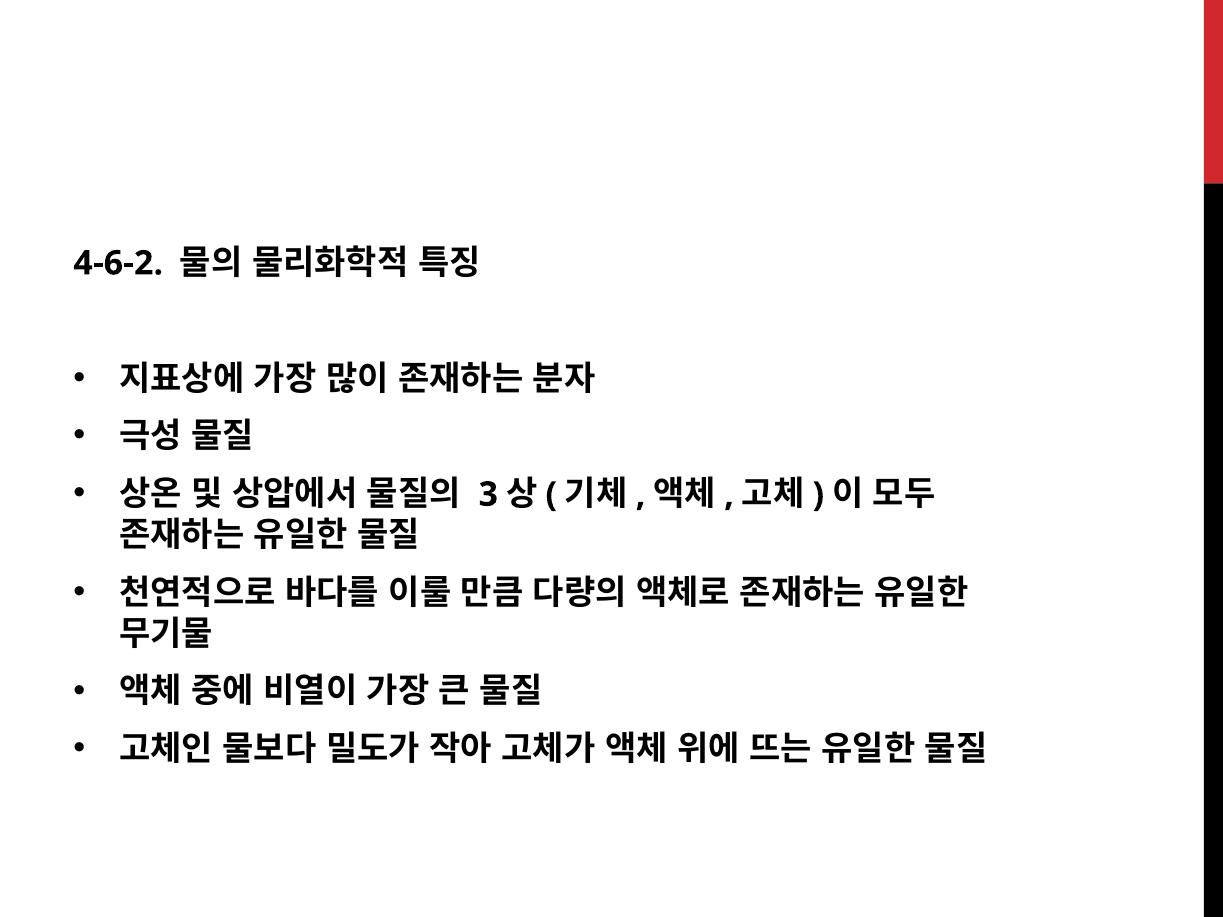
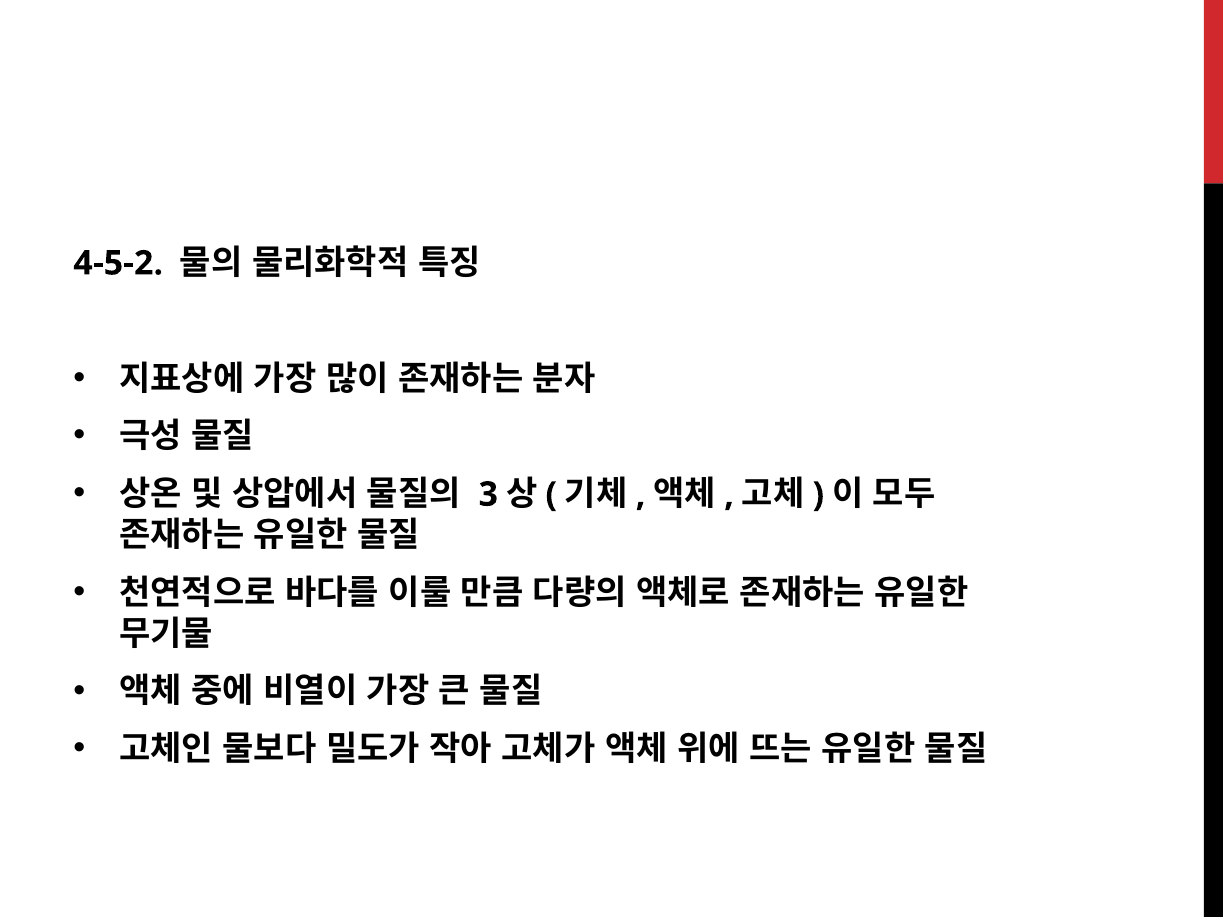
4-6-2: 4-6-2 -> 4-5-2
